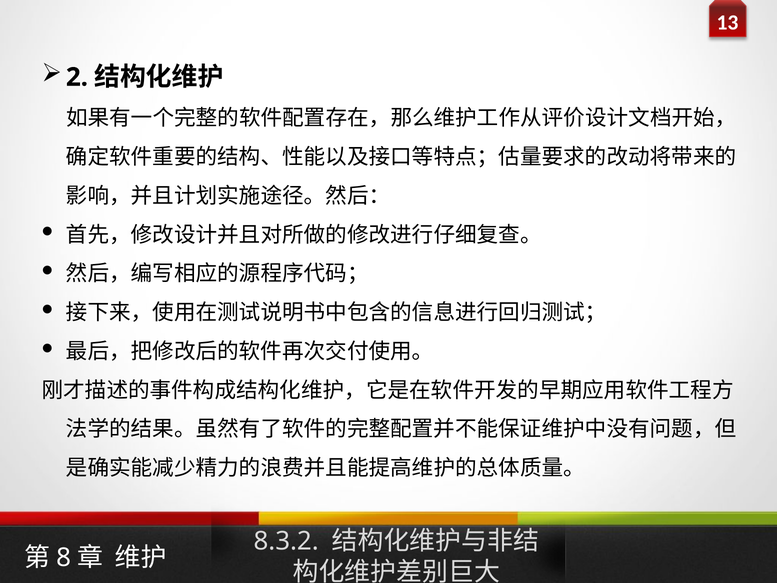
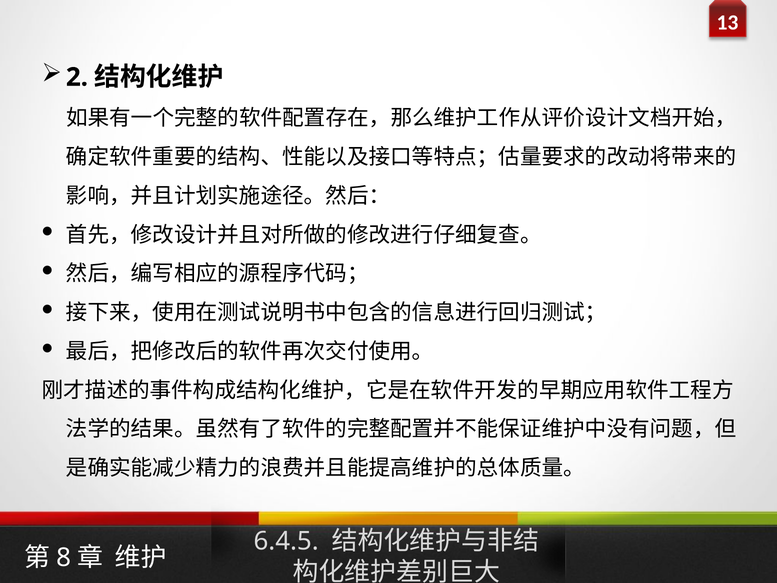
8.3.2: 8.3.2 -> 6.4.5
